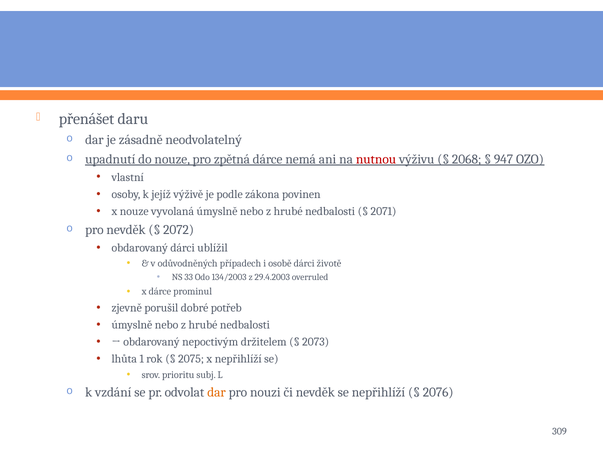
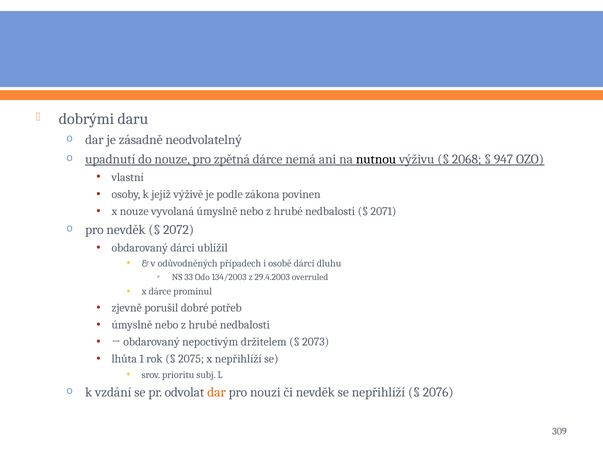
přenášet: přenášet -> dobrými
nutnou colour: red -> black
životě: životě -> dluhu
